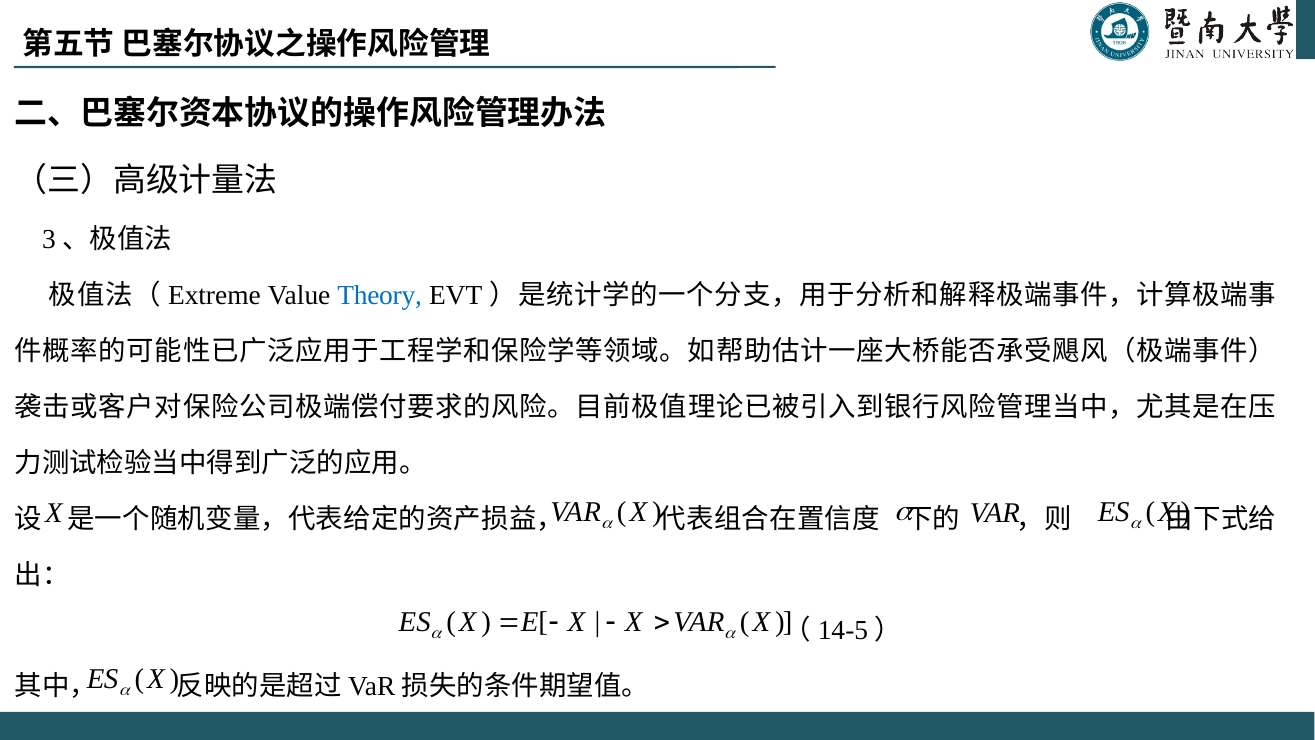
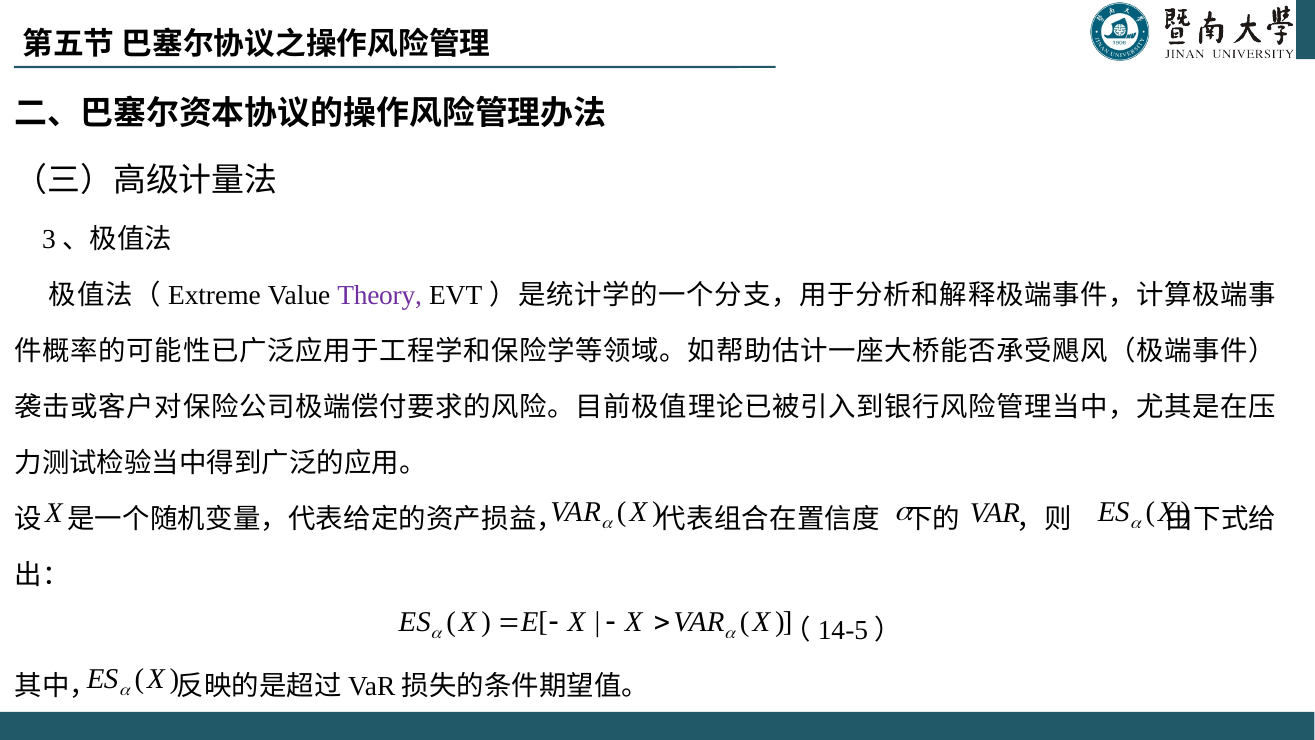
Theory colour: blue -> purple
